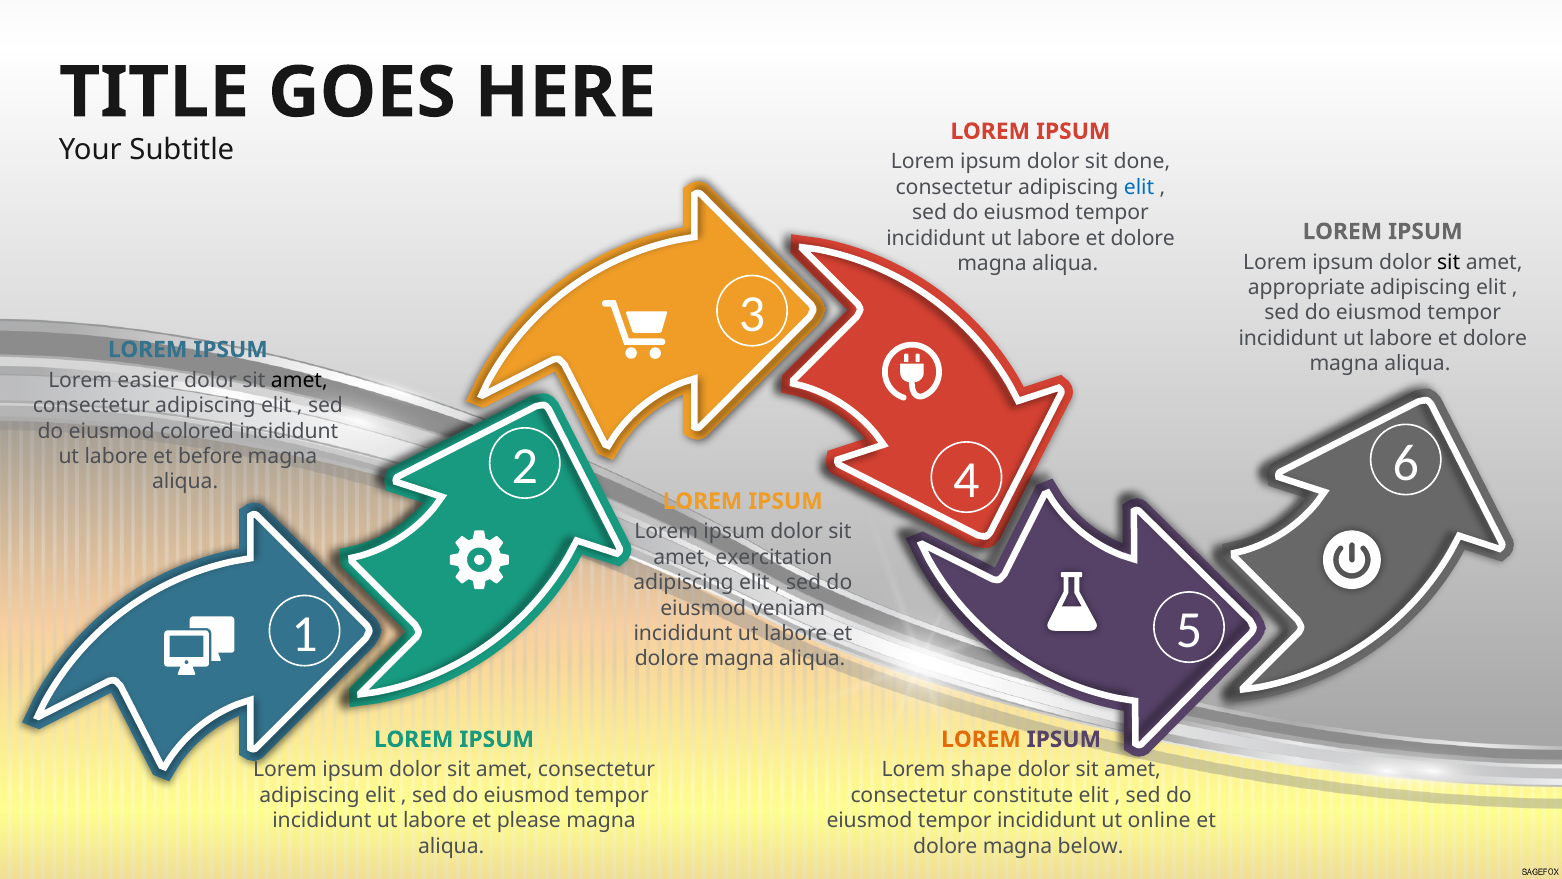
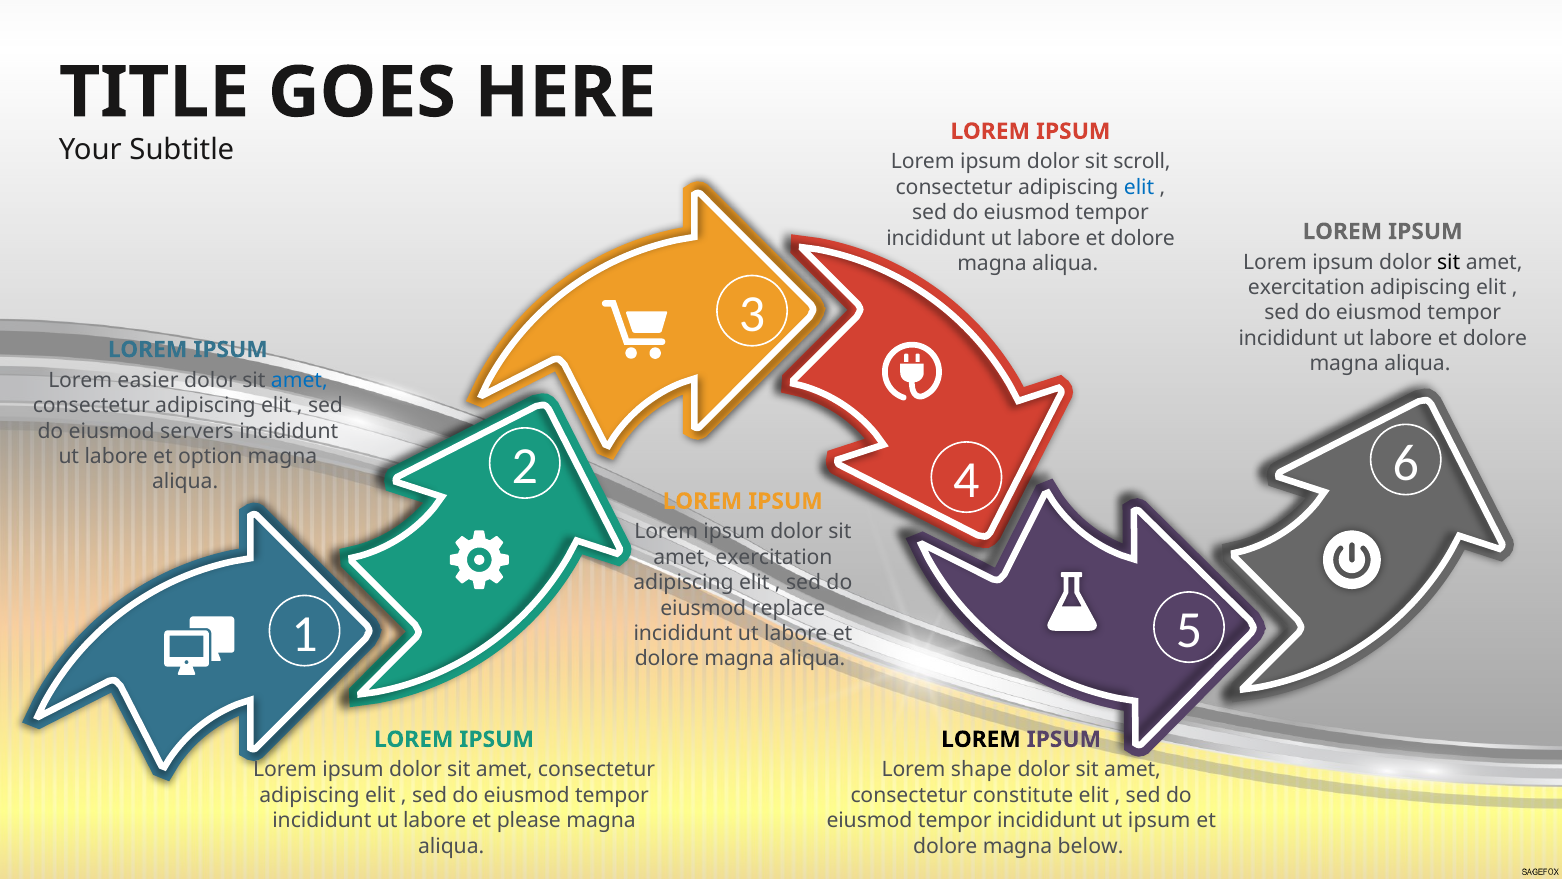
done: done -> scroll
appropriate at (1306, 287): appropriate -> exercitation
amet at (299, 380) colour: black -> blue
colored: colored -> servers
before: before -> option
veniam: veniam -> replace
LOREM at (981, 739) colour: orange -> black
ut online: online -> ipsum
